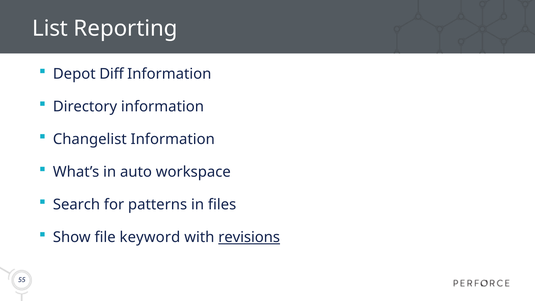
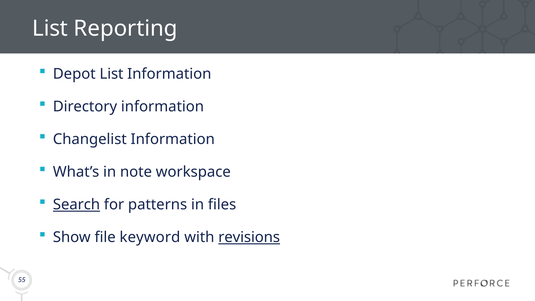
Depot Diff: Diff -> List
auto: auto -> note
Search underline: none -> present
